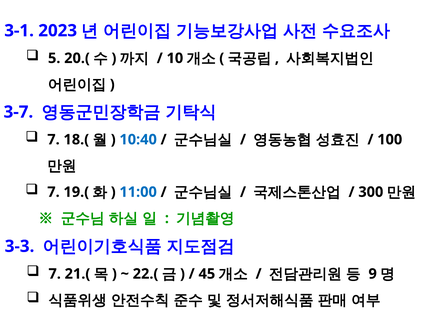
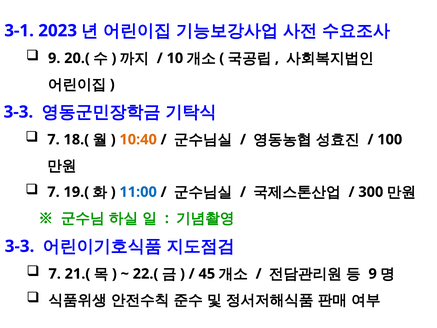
5 at (54, 58): 5 -> 9
3-7 at (18, 112): 3-7 -> 3-3
10:40 colour: blue -> orange
